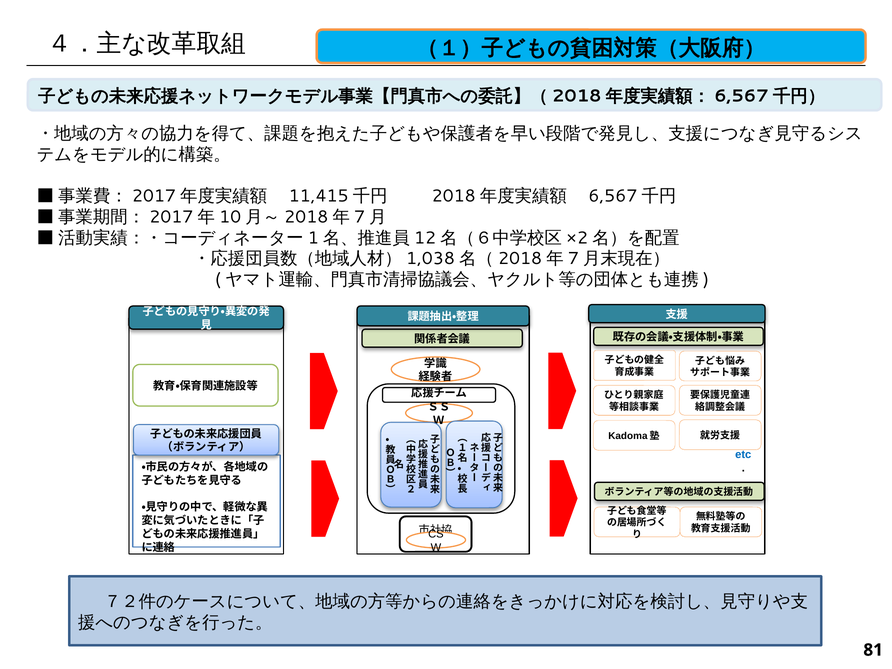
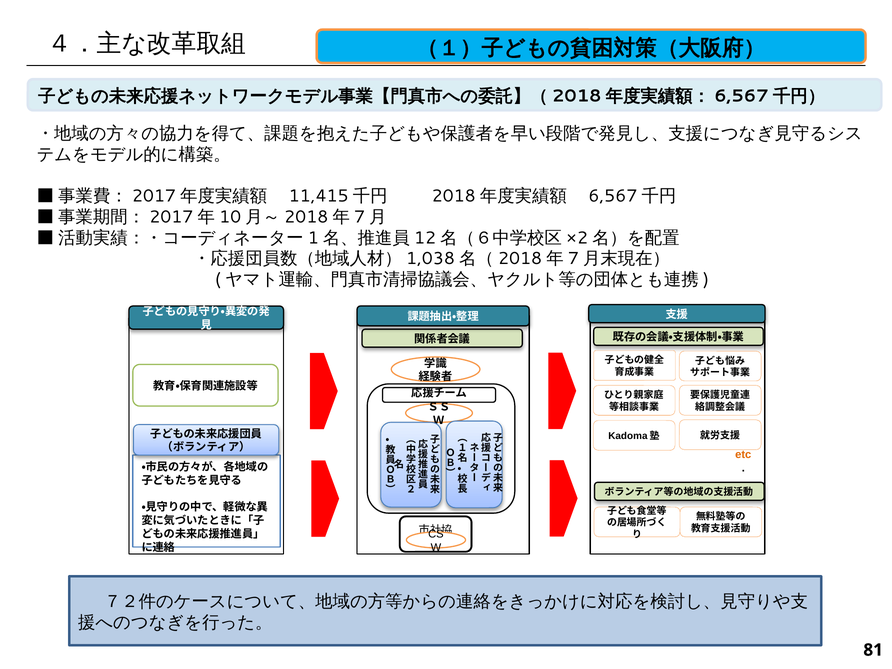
etc colour: blue -> orange
